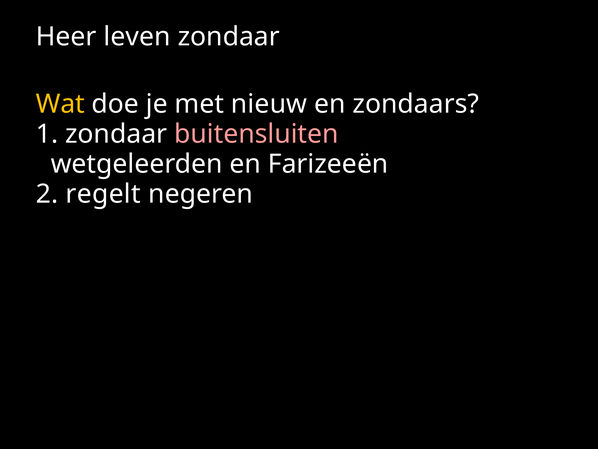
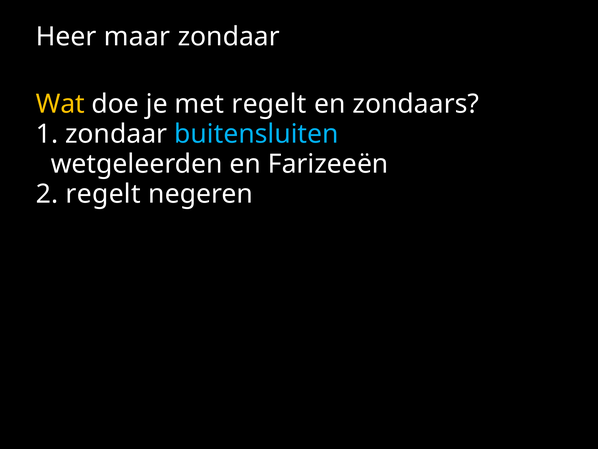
leven: leven -> maar
met nieuw: nieuw -> regelt
buitensluiten colour: pink -> light blue
